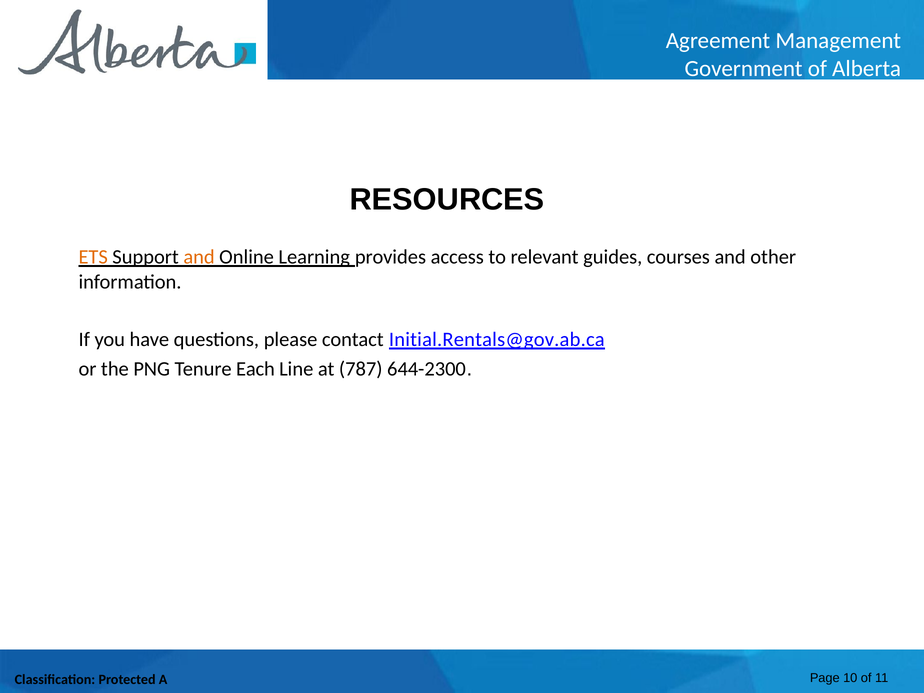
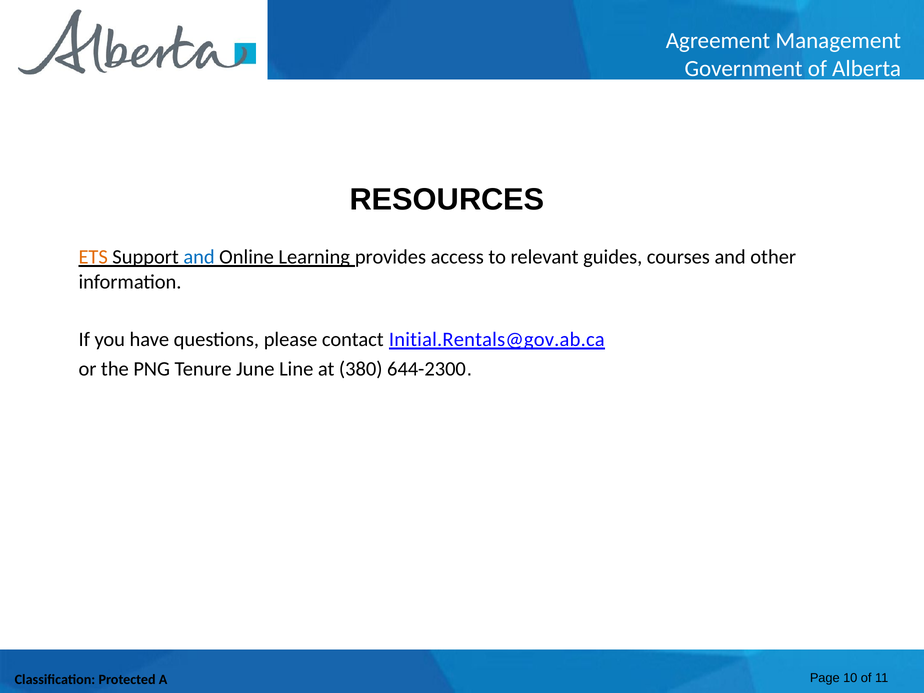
and at (199, 257) colour: orange -> blue
Each: Each -> June
787: 787 -> 380
